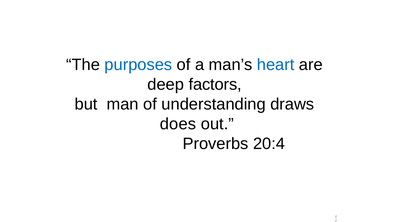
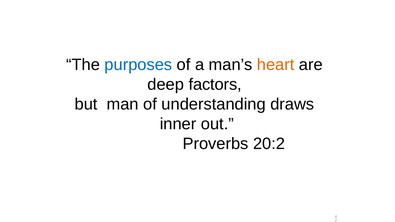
heart colour: blue -> orange
does: does -> inner
20:4: 20:4 -> 20:2
